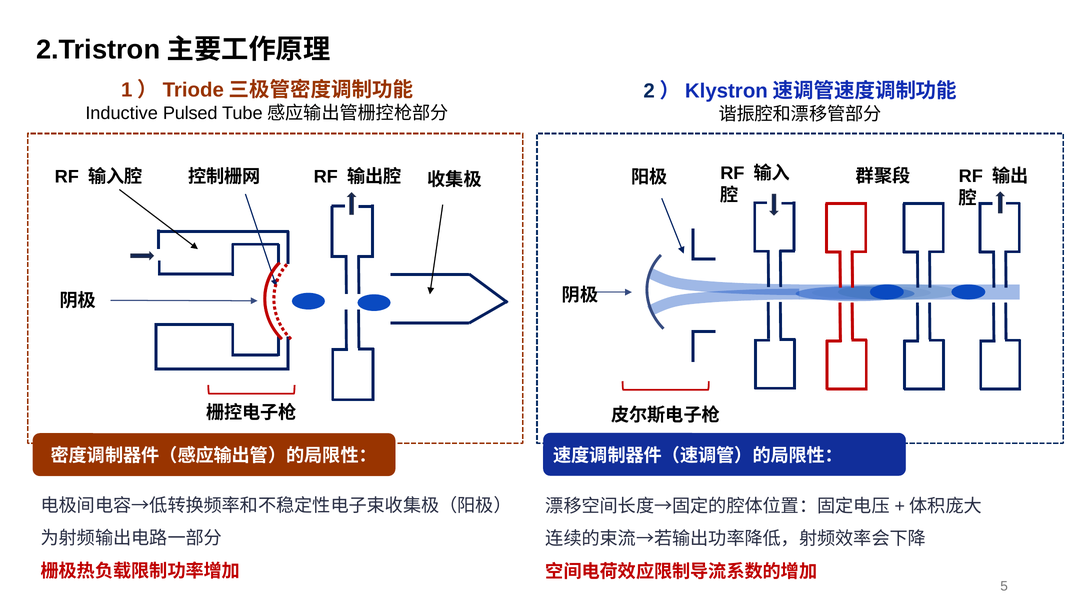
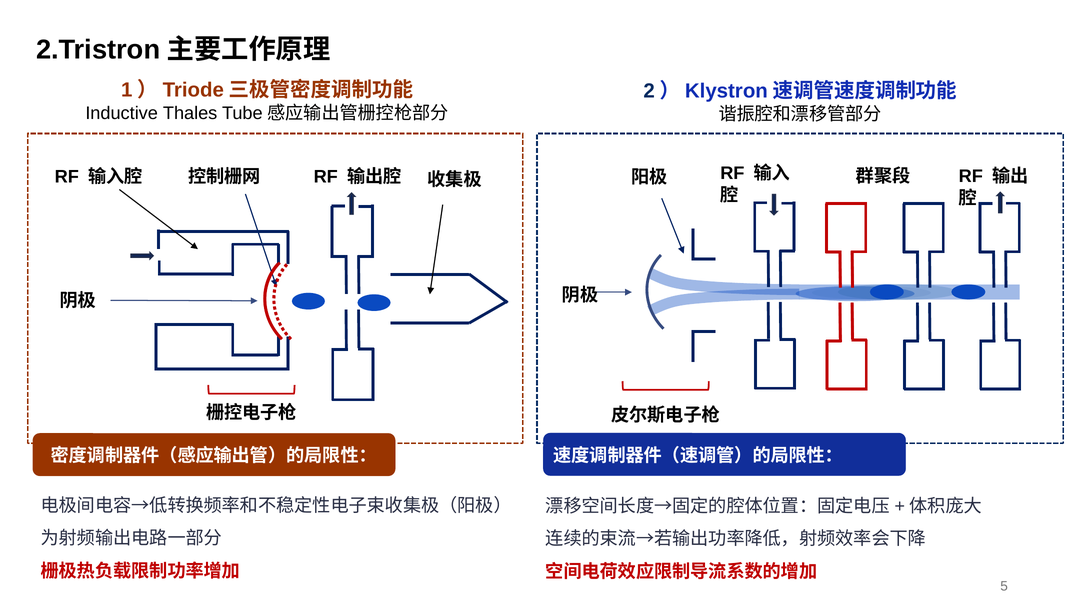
Pulsed: Pulsed -> Thales
